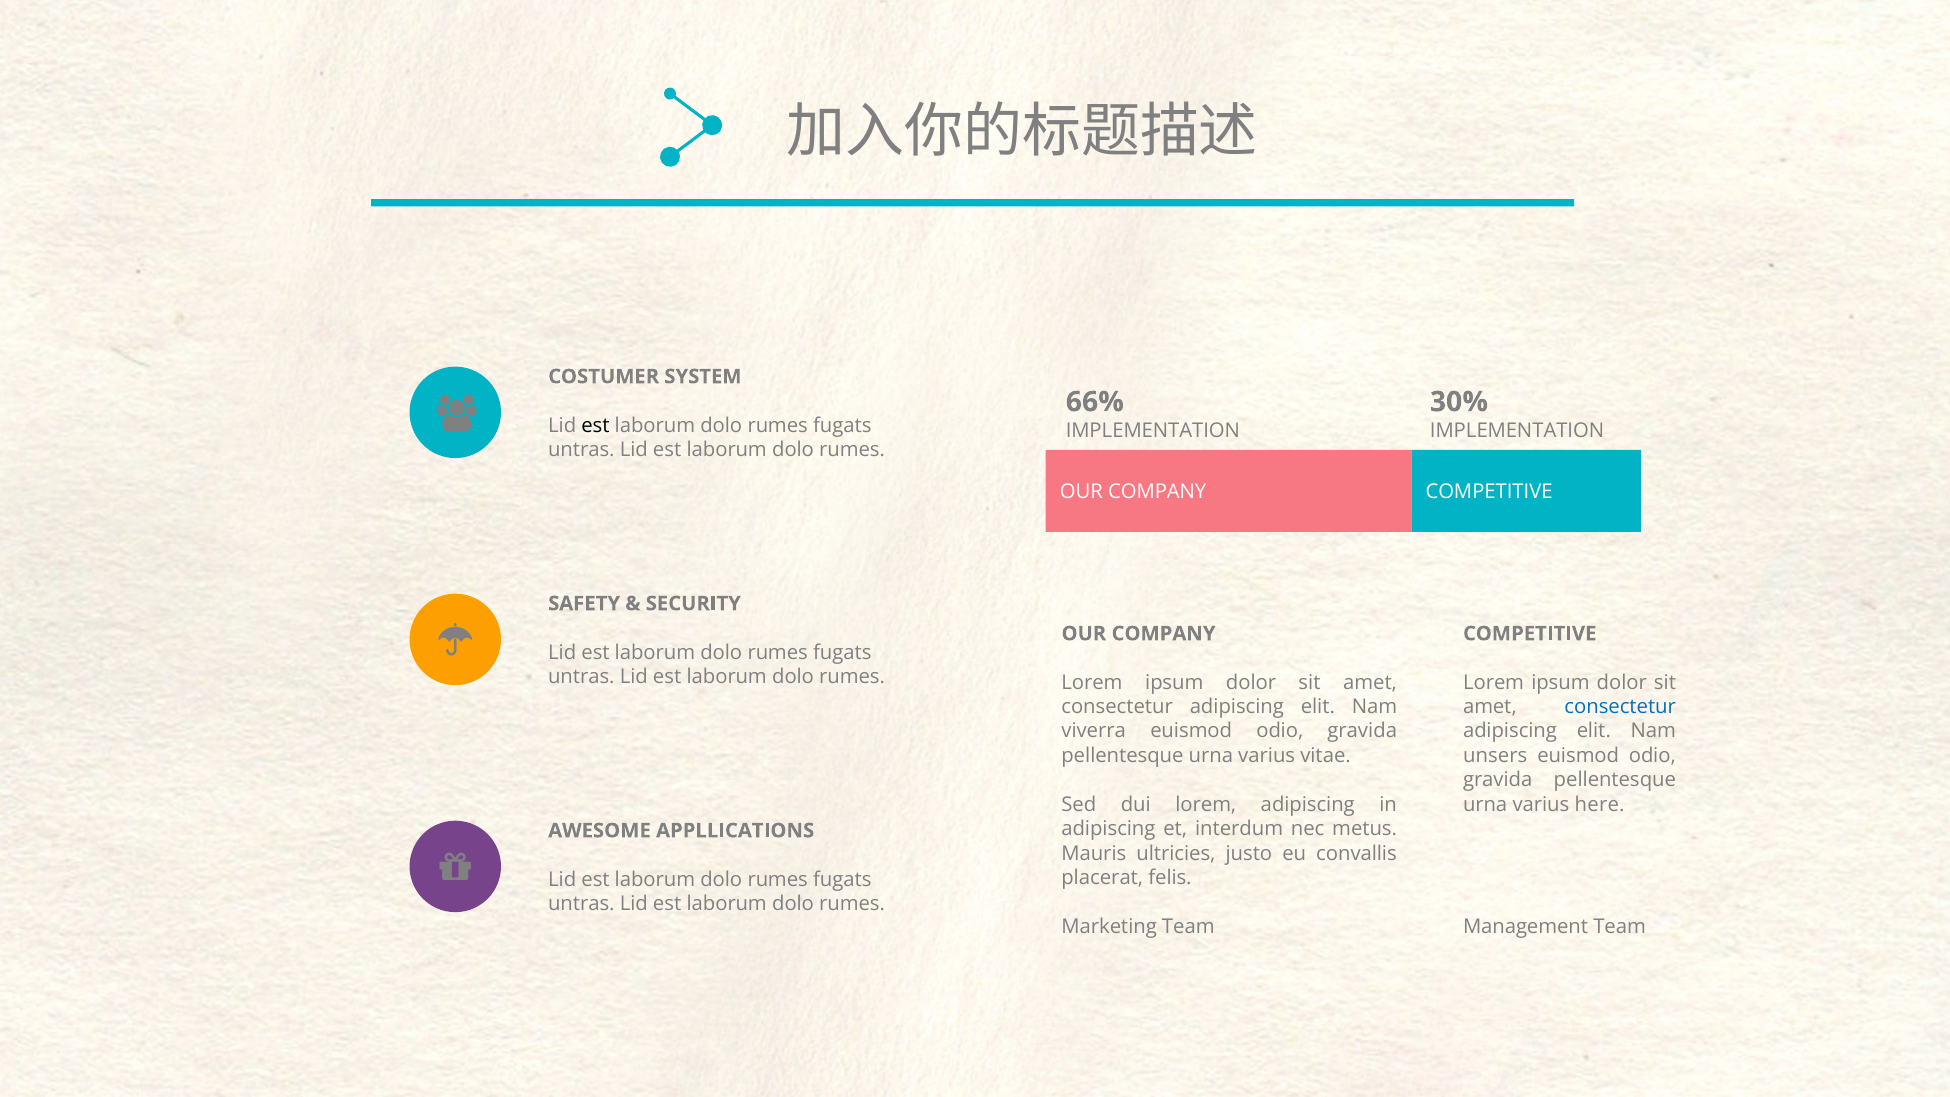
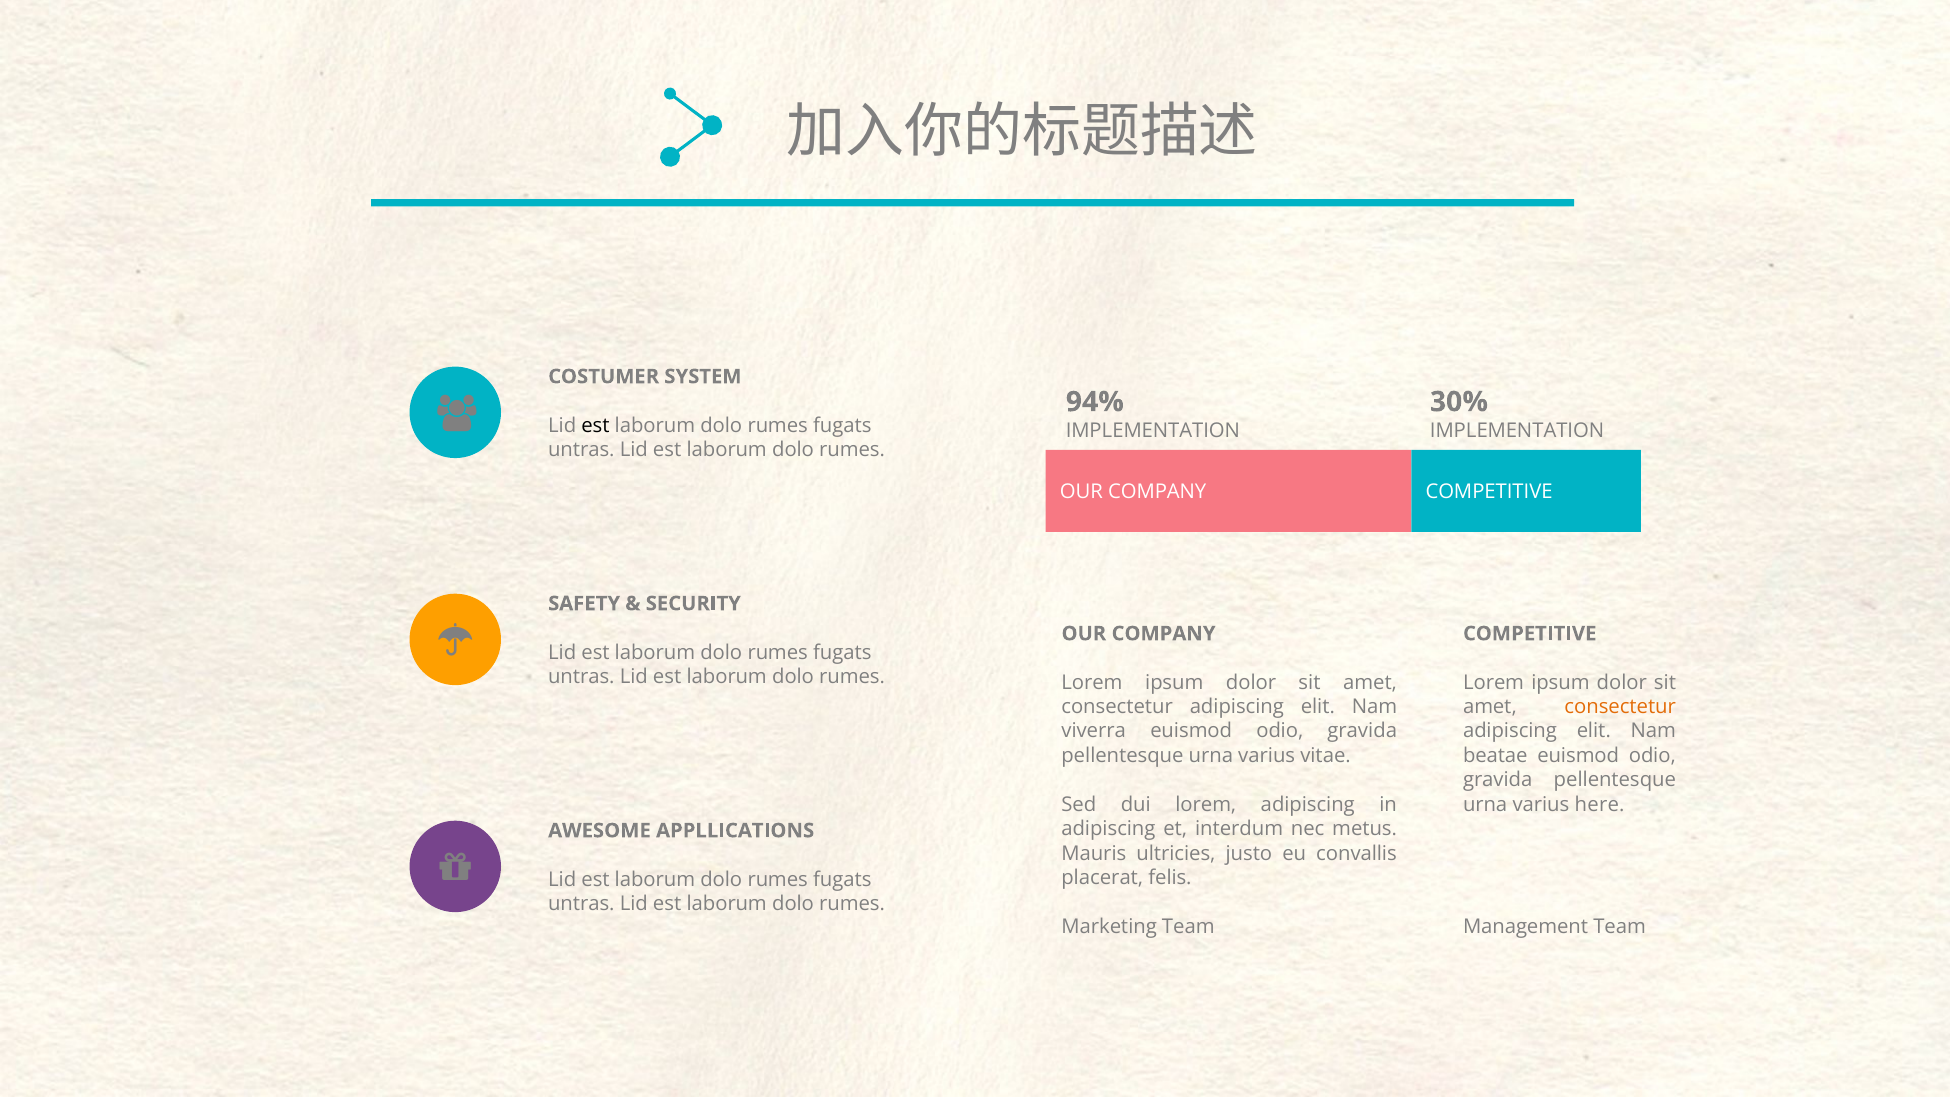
66%: 66% -> 94%
consectetur at (1620, 707) colour: blue -> orange
unsers: unsers -> beatae
